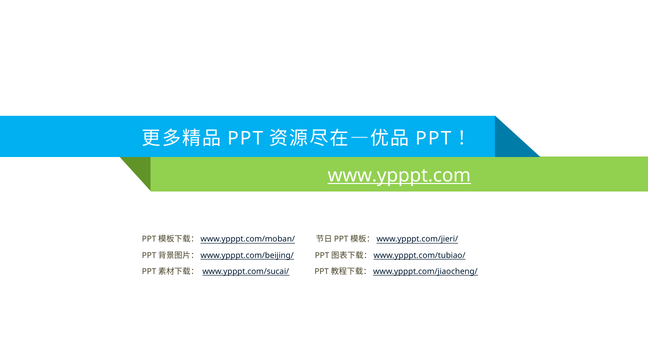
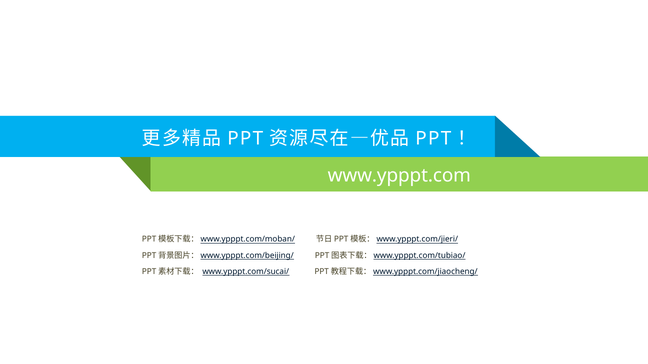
www.ypppt.com underline: present -> none
